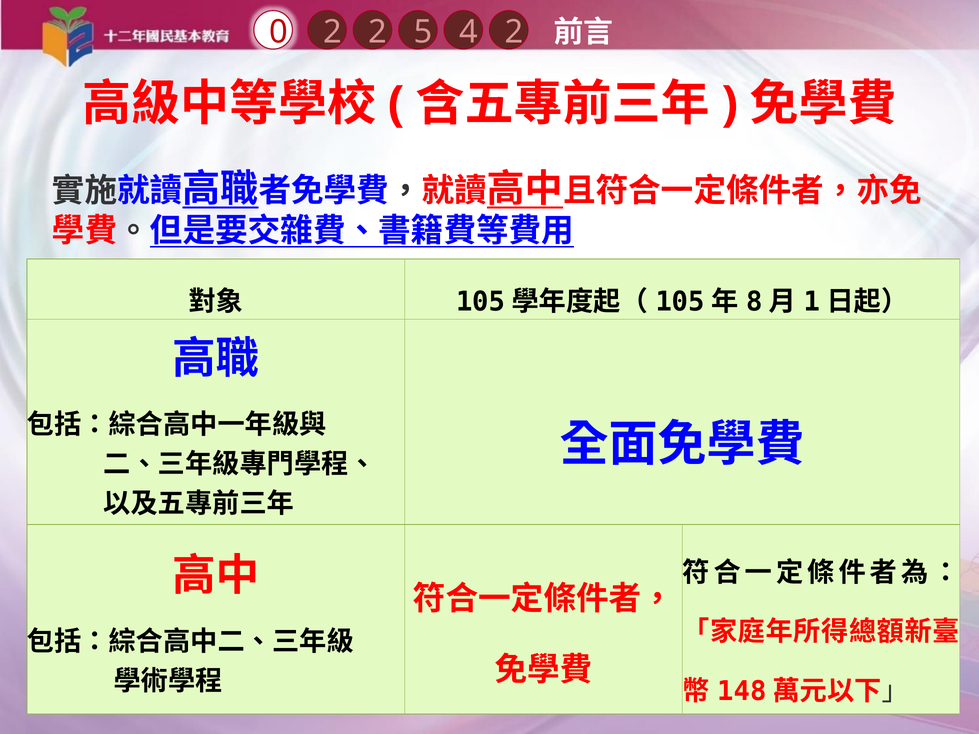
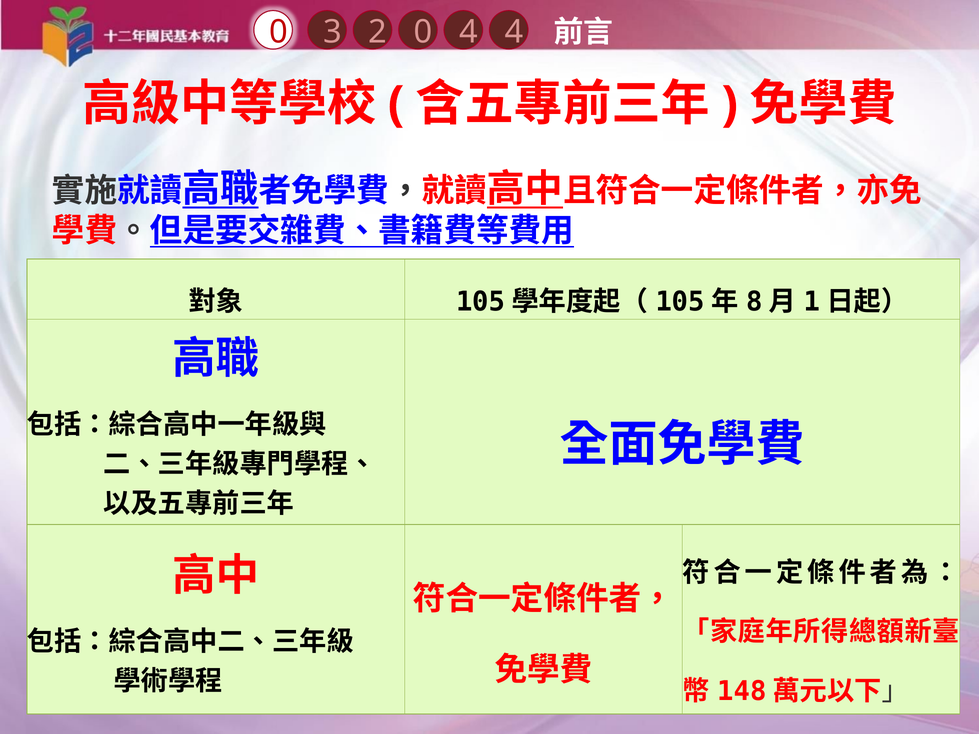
0 2: 2 -> 3
2 5: 5 -> 0
4 2: 2 -> 4
